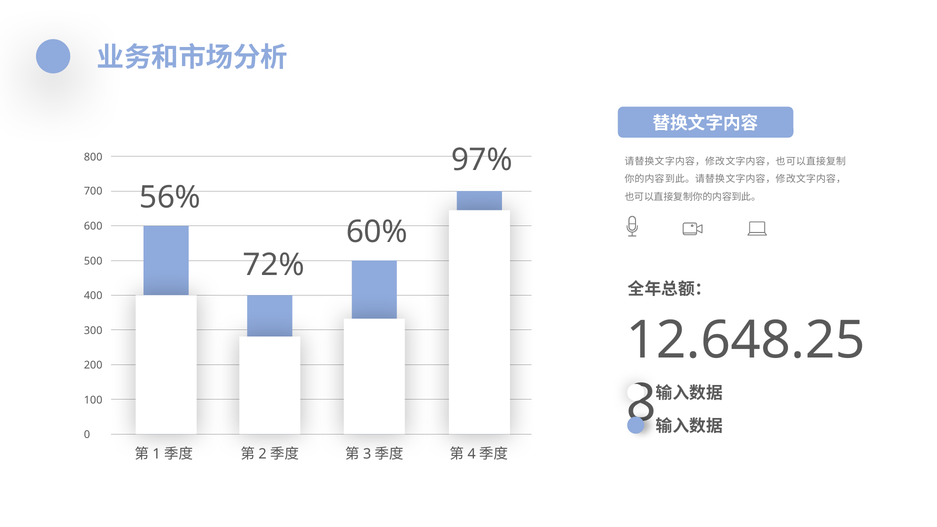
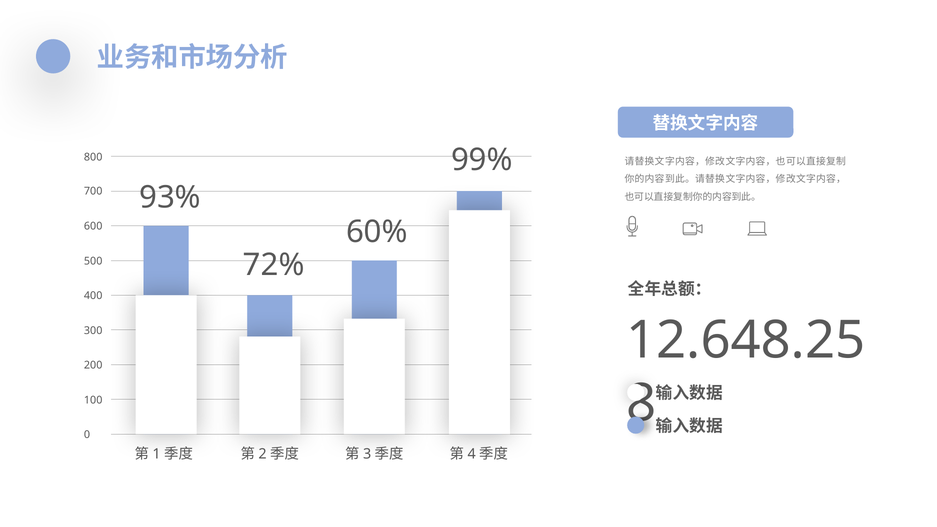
97%: 97% -> 99%
56%: 56% -> 93%
